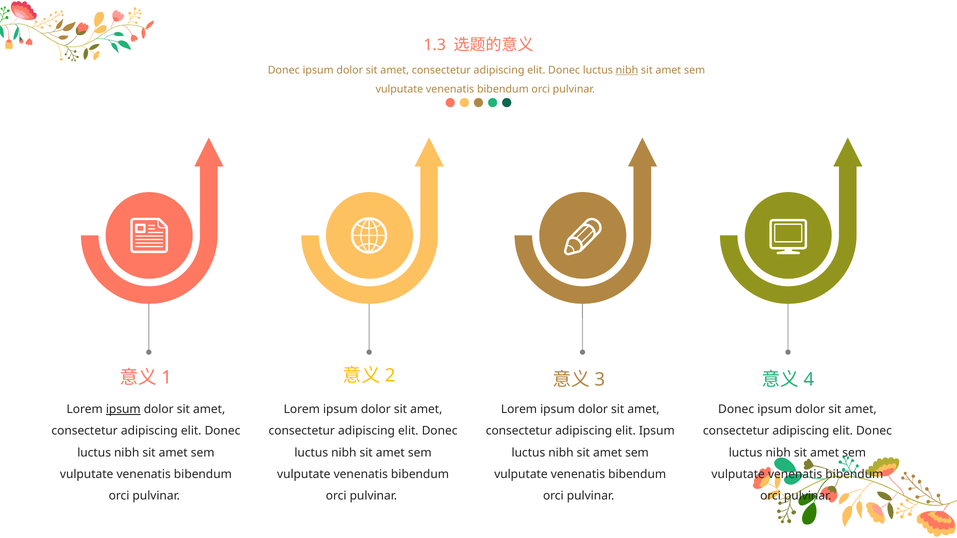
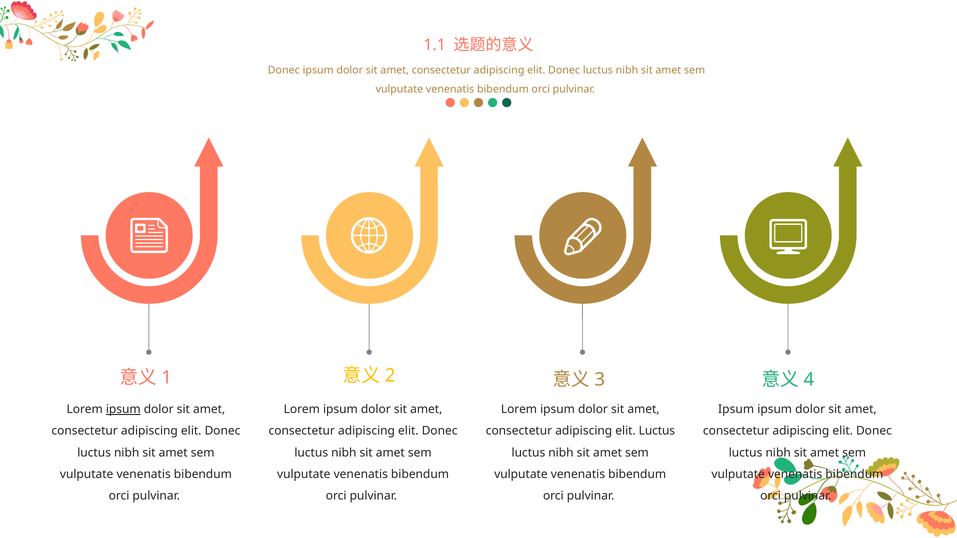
1.3: 1.3 -> 1.1
nibh at (627, 70) underline: present -> none
Donec at (736, 410): Donec -> Ipsum
elit Ipsum: Ipsum -> Luctus
